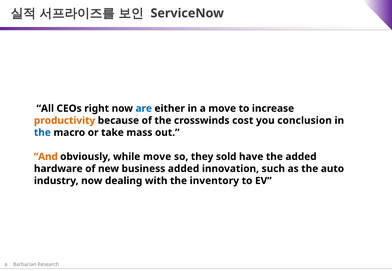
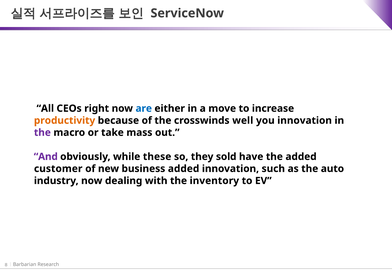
cost: cost -> well
you conclusion: conclusion -> innovation
the at (42, 133) colour: blue -> purple
And colour: orange -> purple
while move: move -> these
hardware: hardware -> customer
